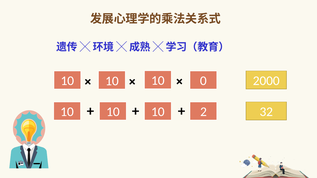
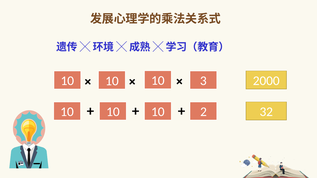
0: 0 -> 3
